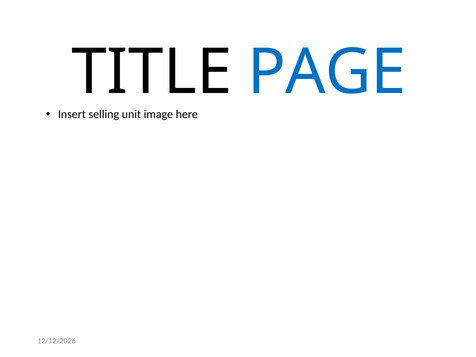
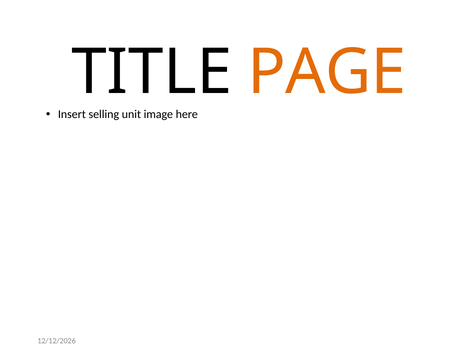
PAGE colour: blue -> orange
